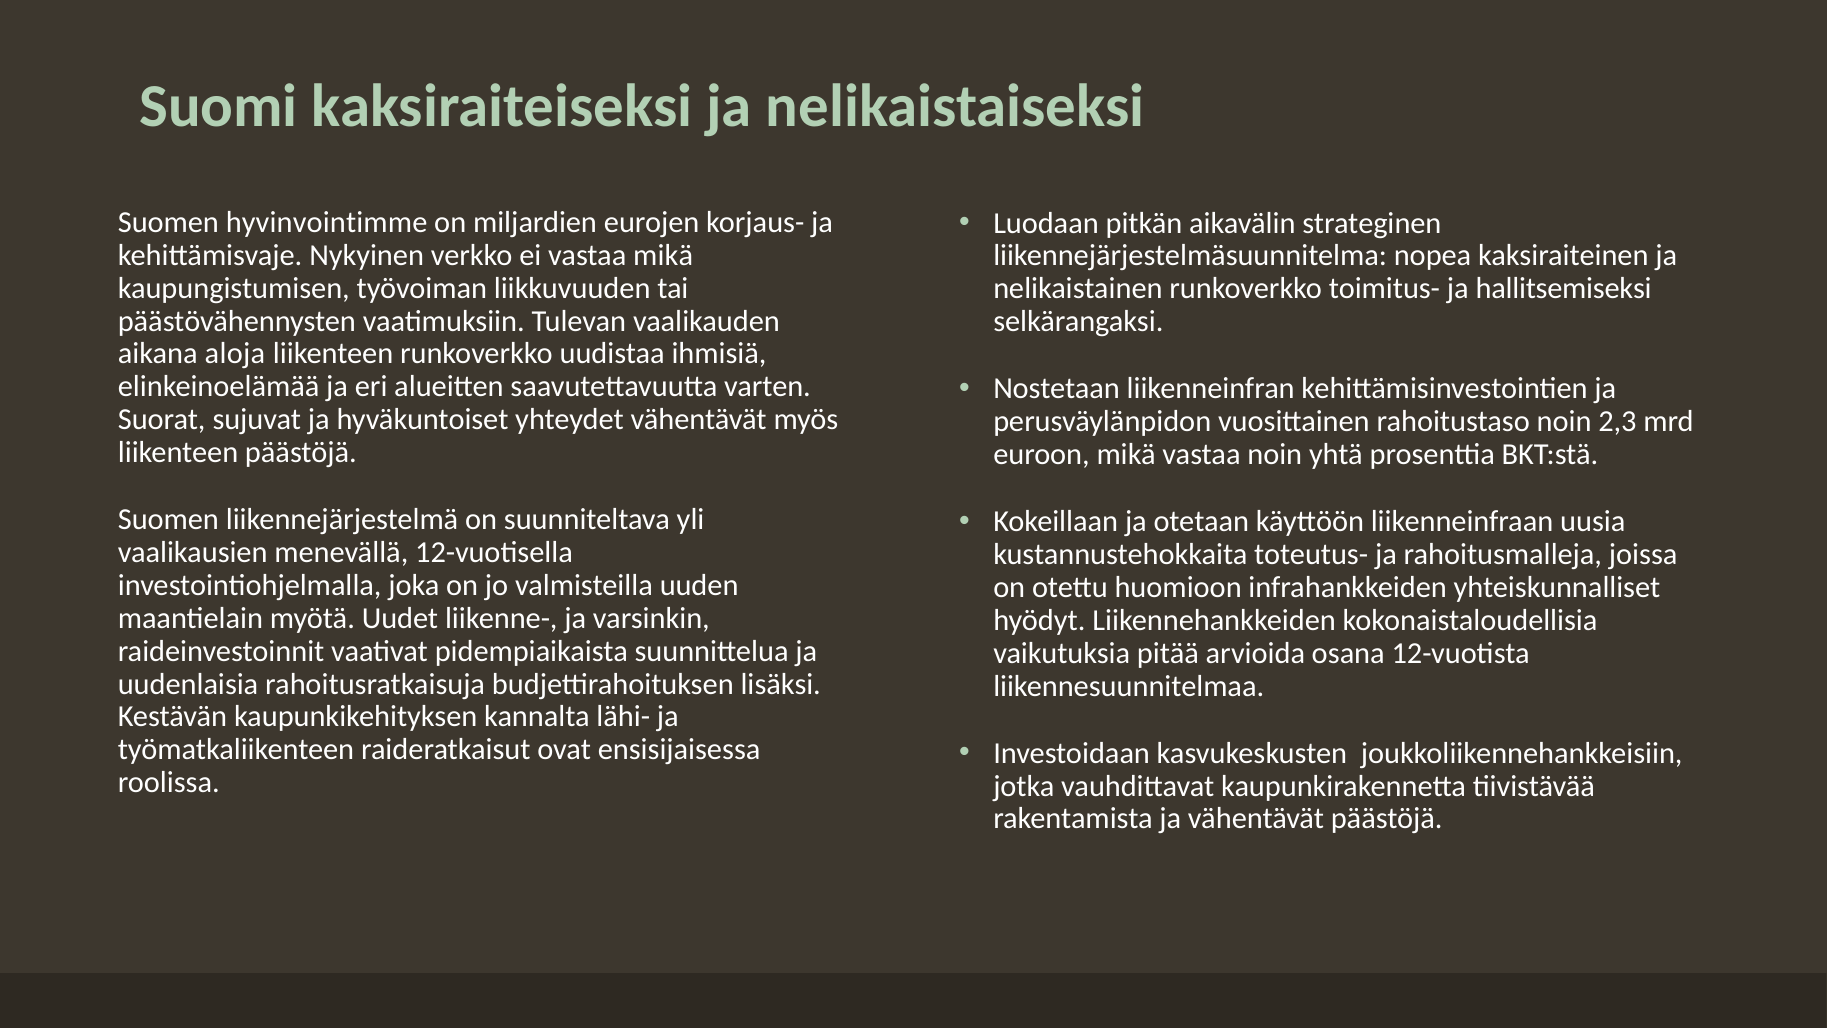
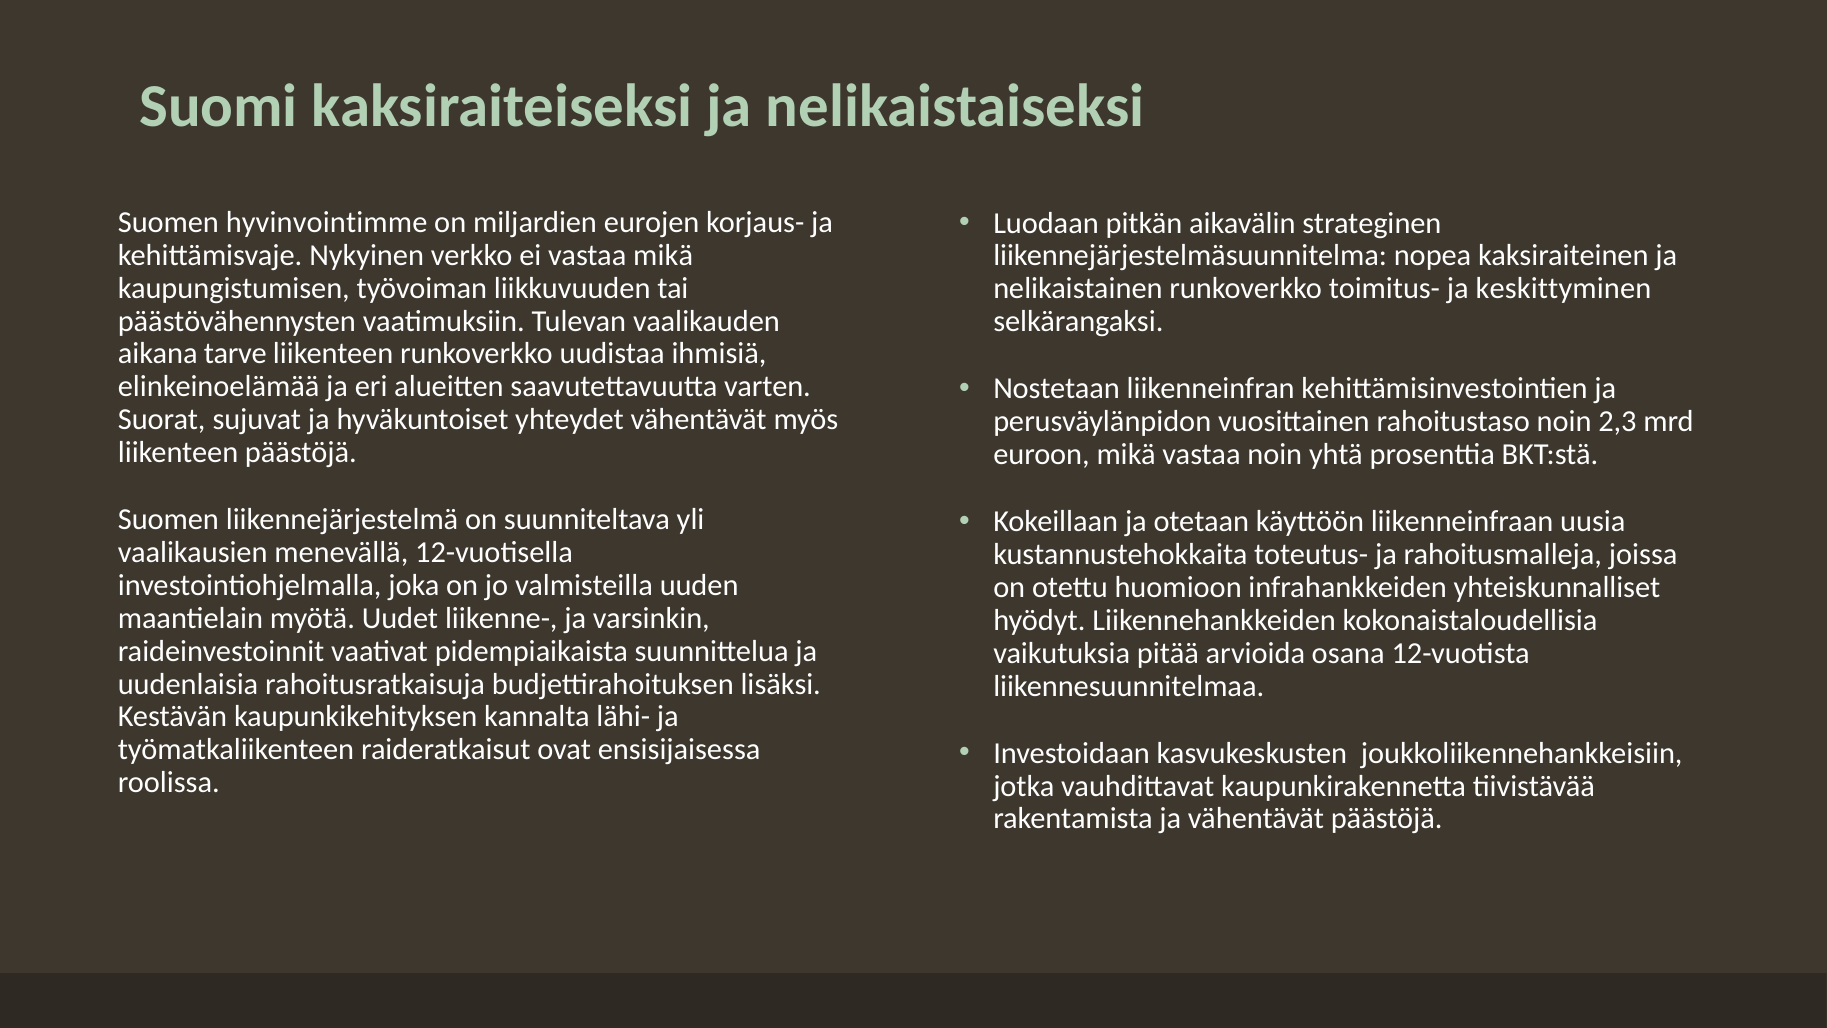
hallitsemiseksi: hallitsemiseksi -> keskittyminen
aloja: aloja -> tarve
